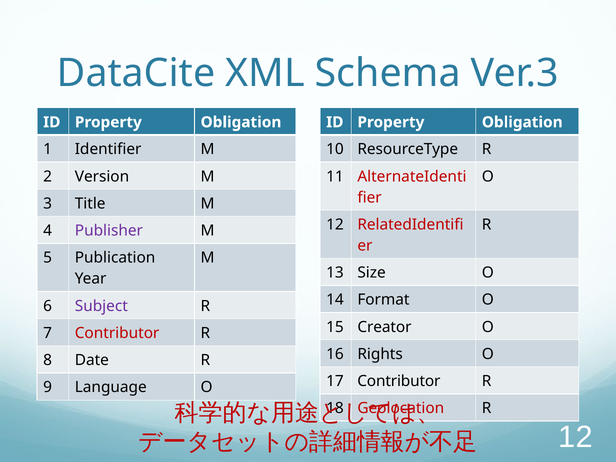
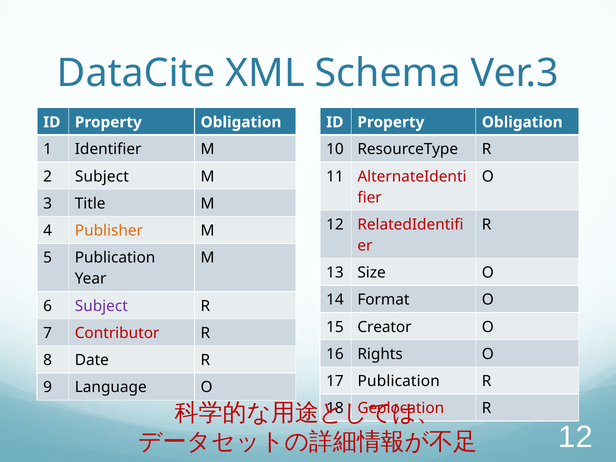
2 Version: Version -> Subject
Publisher colour: purple -> orange
17 Contributor: Contributor -> Publication
